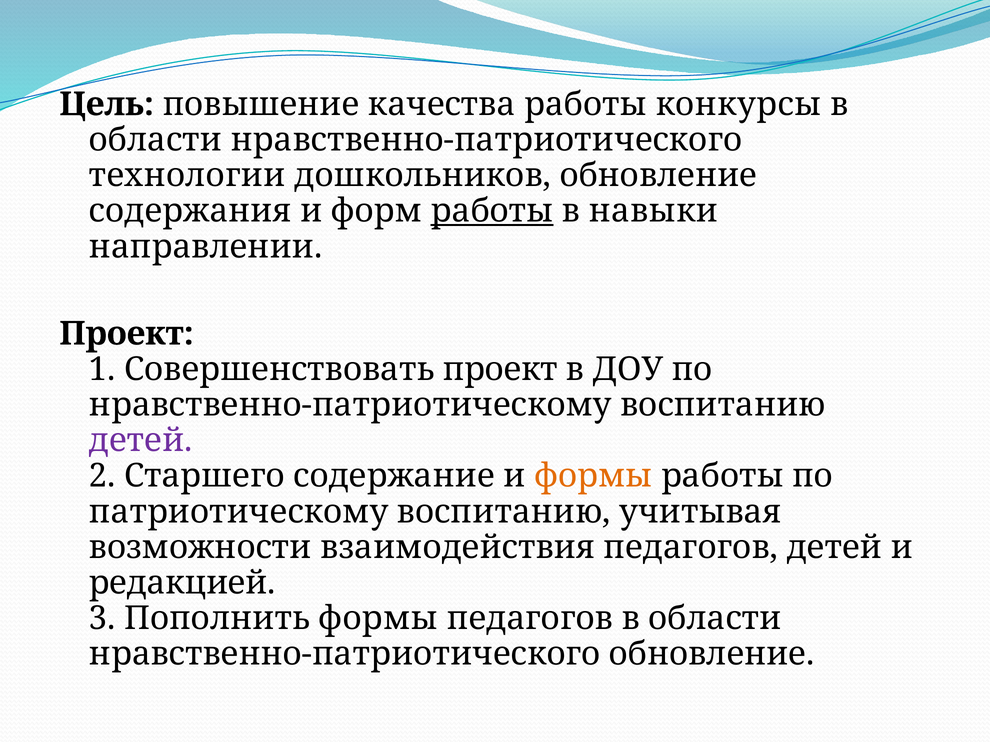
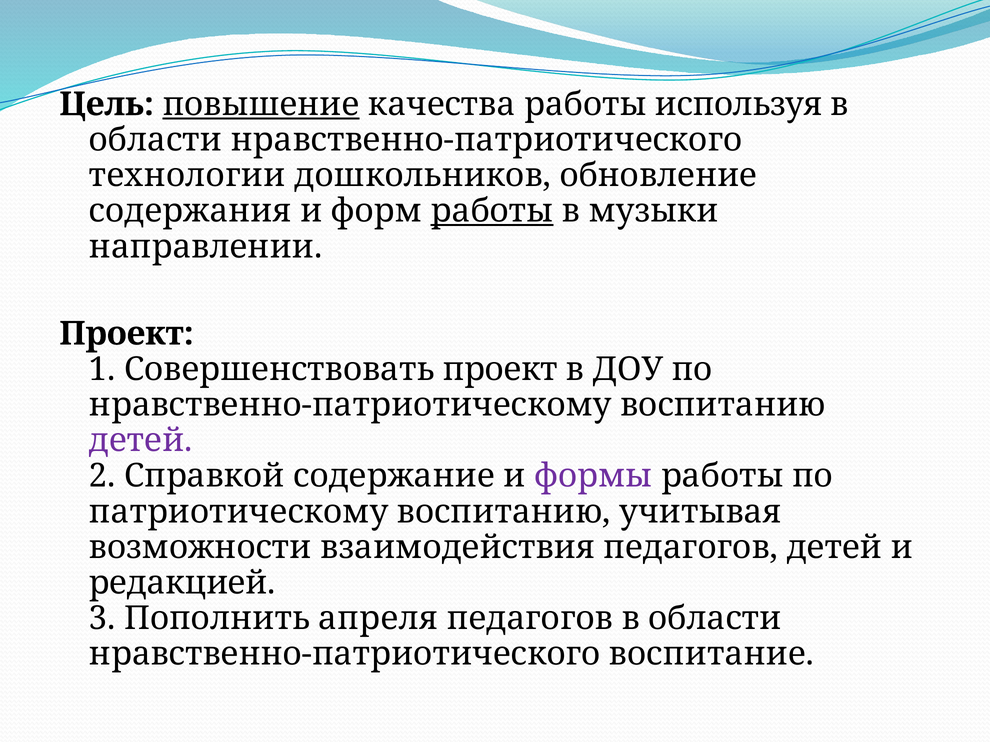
повышение underline: none -> present
конкурсы: конкурсы -> используя
навыки: навыки -> музыки
Старшего: Старшего -> Справкой
формы at (593, 476) colour: orange -> purple
Пополнить формы: формы -> апреля
нравственно-патриотического обновление: обновление -> воспитание
